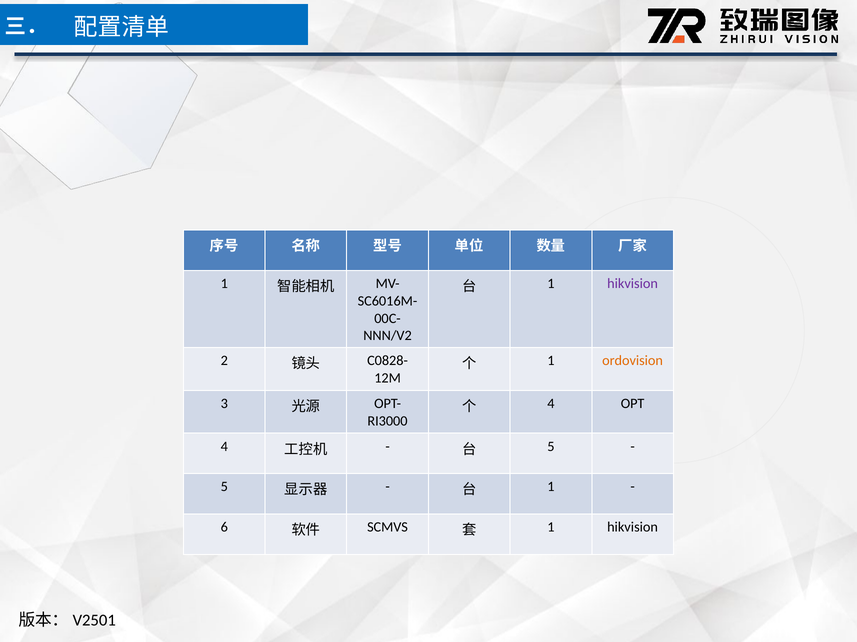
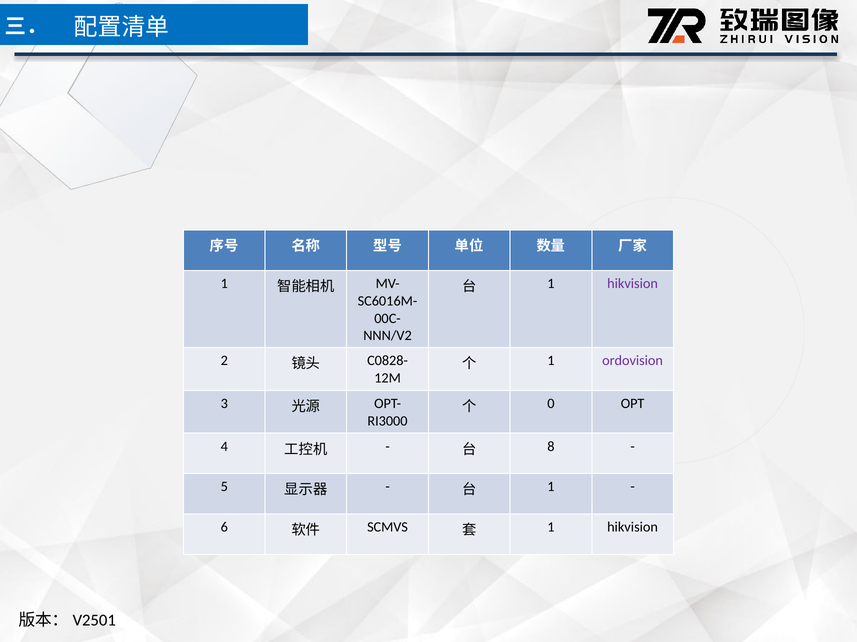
ordovision colour: orange -> purple
4 at (551, 404): 4 -> 0
5 at (551, 447): 5 -> 8
